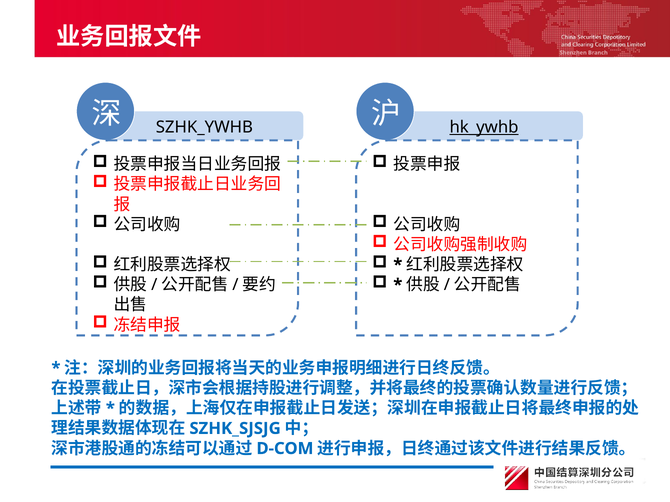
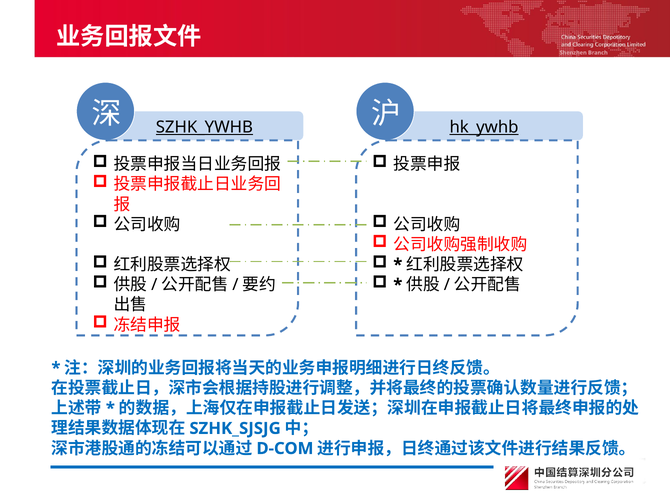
SZHK_YWHB underline: none -> present
